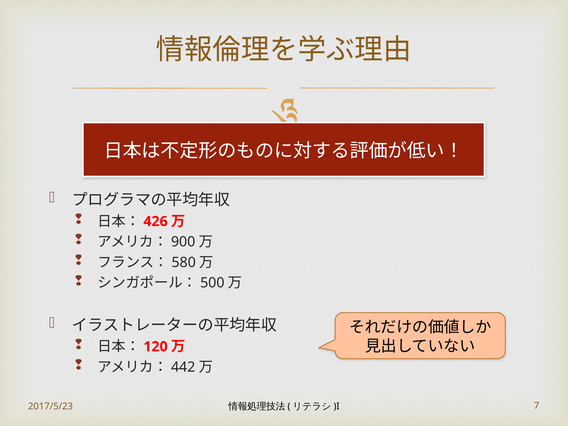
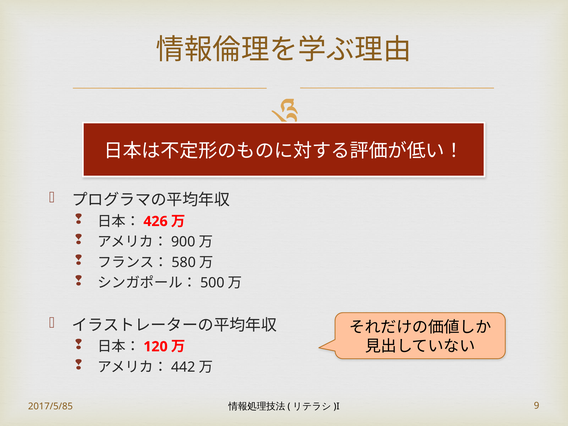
2017/5/23: 2017/5/23 -> 2017/5/85
7: 7 -> 9
